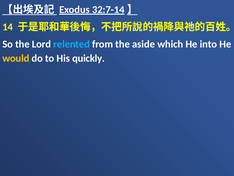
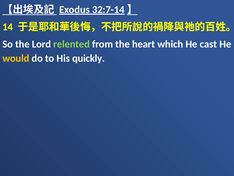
relented colour: light blue -> light green
aside: aside -> heart
into: into -> cast
